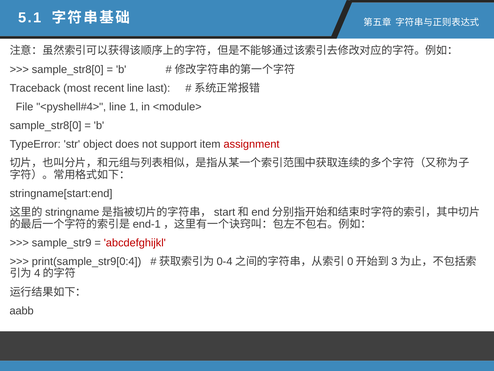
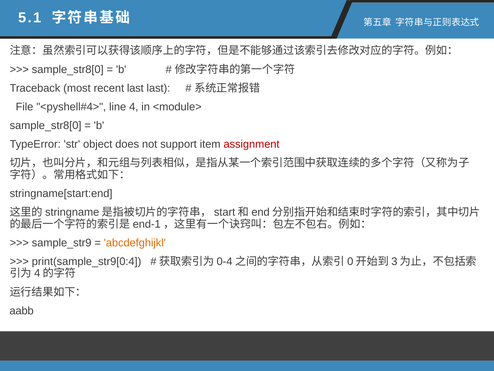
recent line: line -> last
1: 1 -> 4
abcdefghijkl colour: red -> orange
